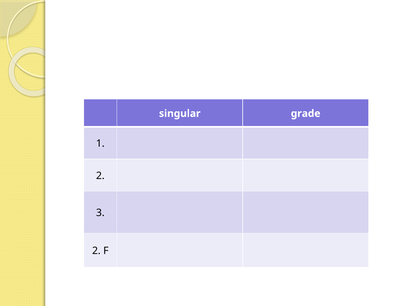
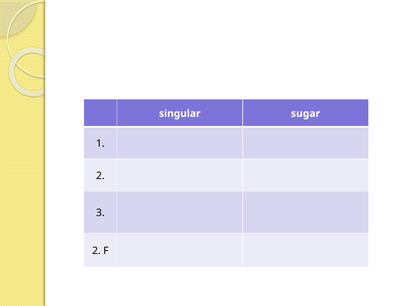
grade: grade -> sugar
